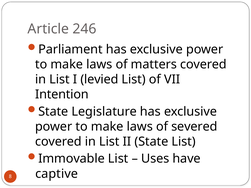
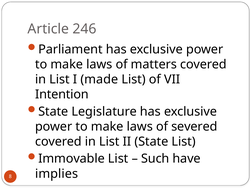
levied: levied -> made
Uses: Uses -> Such
captive: captive -> implies
